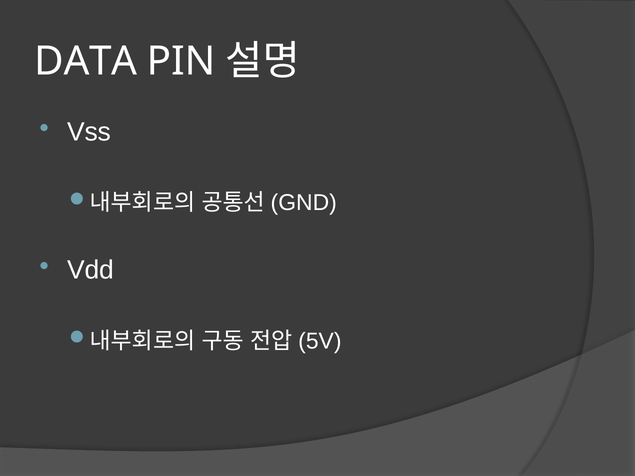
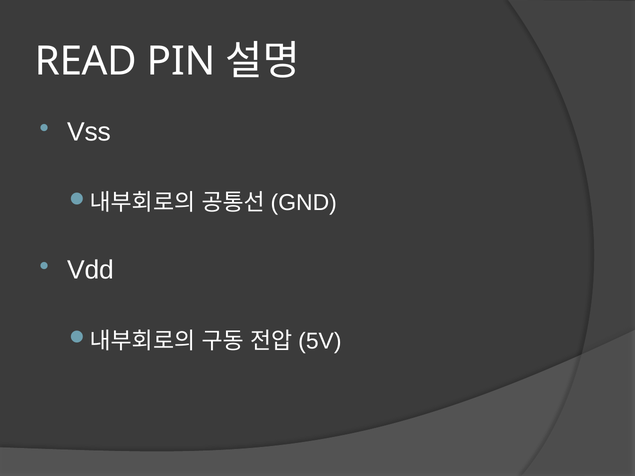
DATA: DATA -> READ
